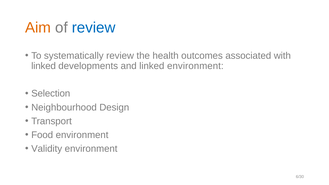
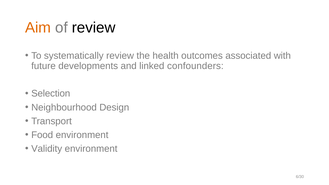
review at (94, 28) colour: blue -> black
linked at (44, 66): linked -> future
linked environment: environment -> confounders
